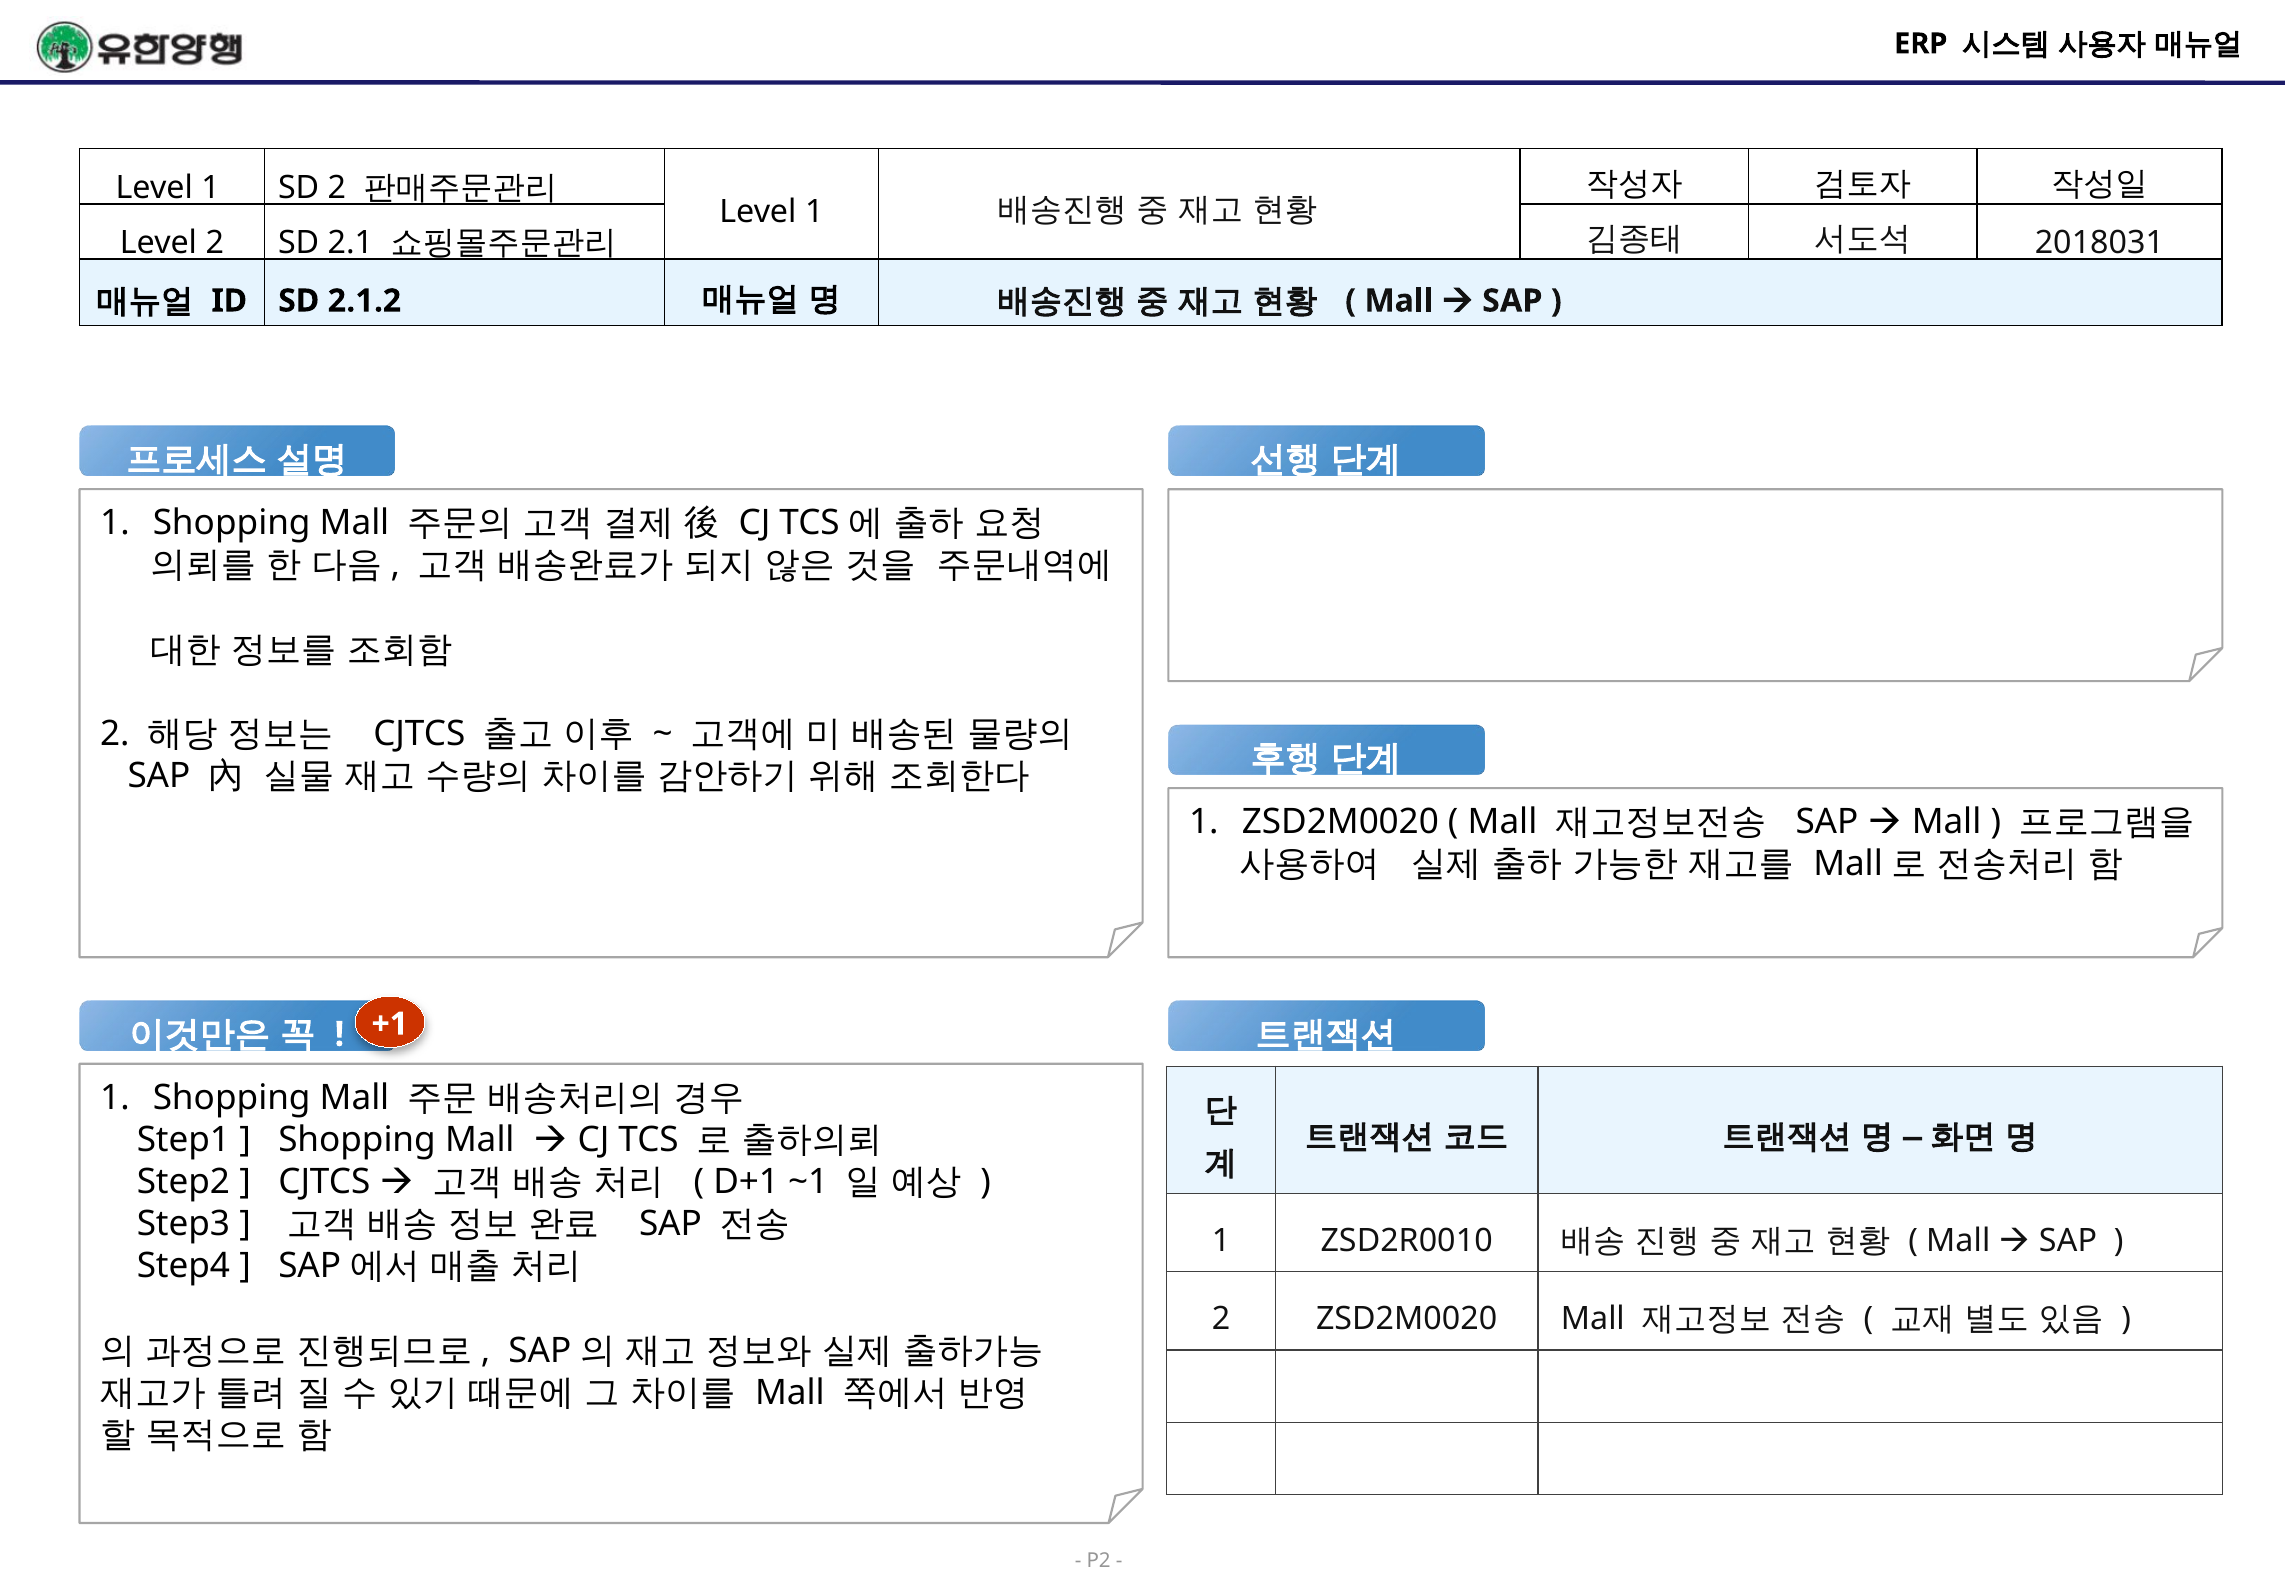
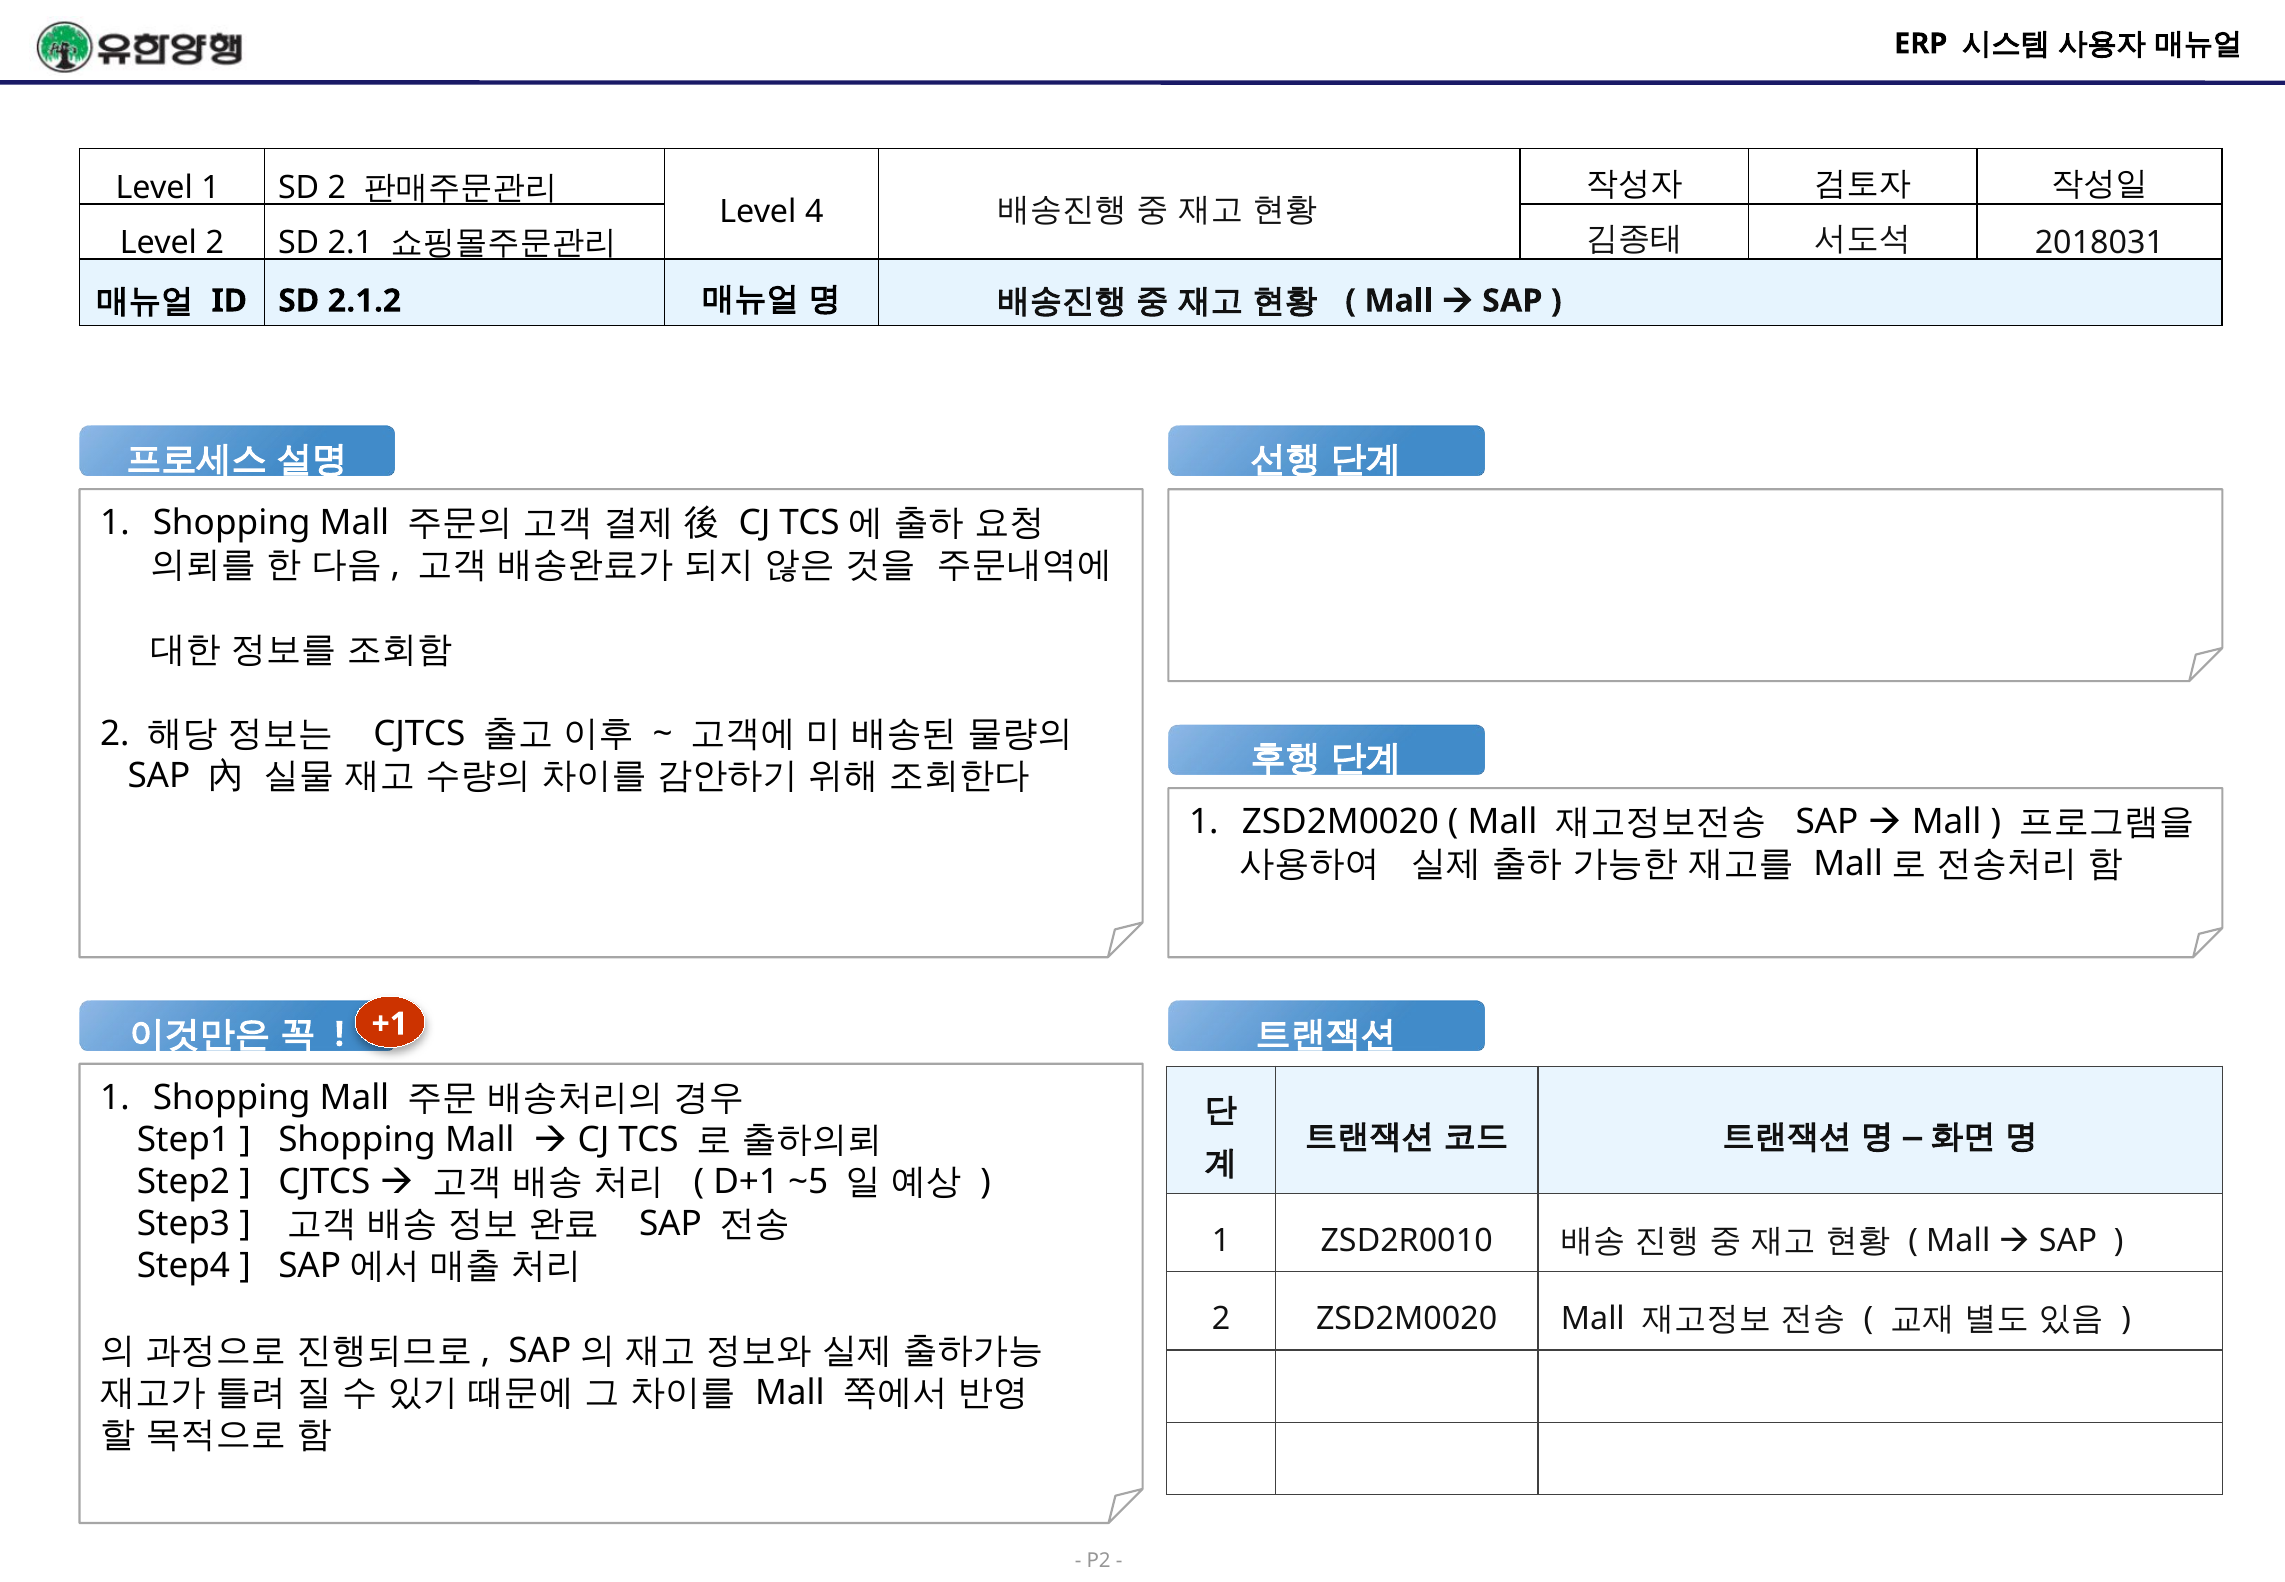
1 at (814, 212): 1 -> 4
~1: ~1 -> ~5
